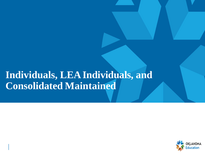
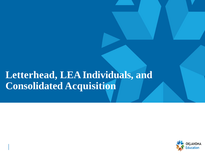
Individuals at (32, 75): Individuals -> Letterhead
Maintained: Maintained -> Acquisition
